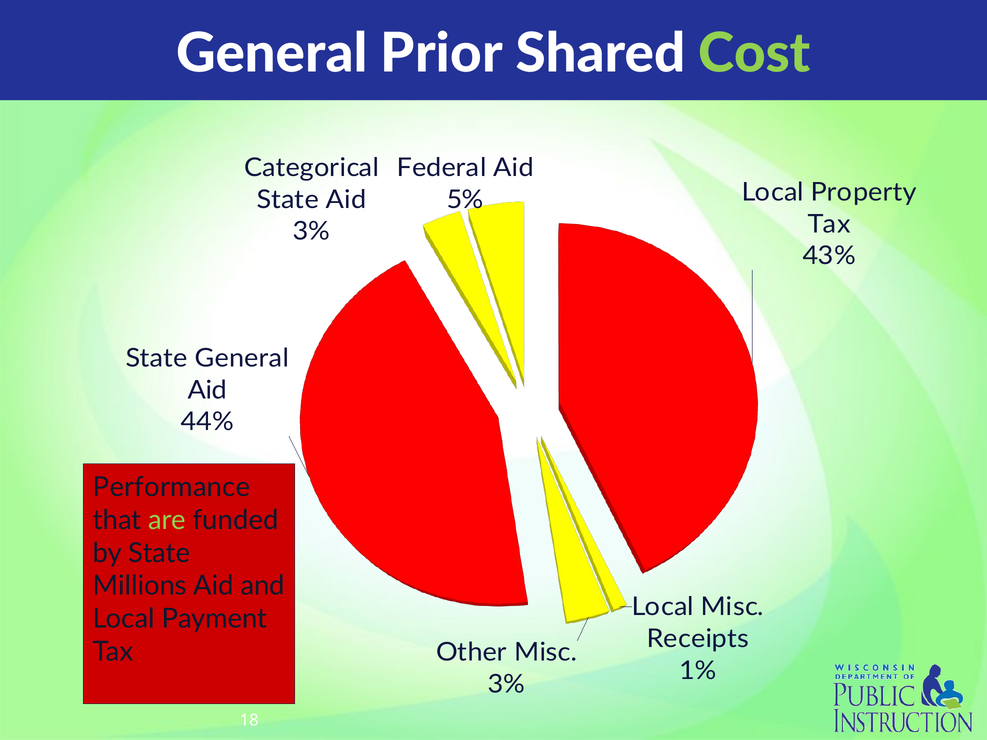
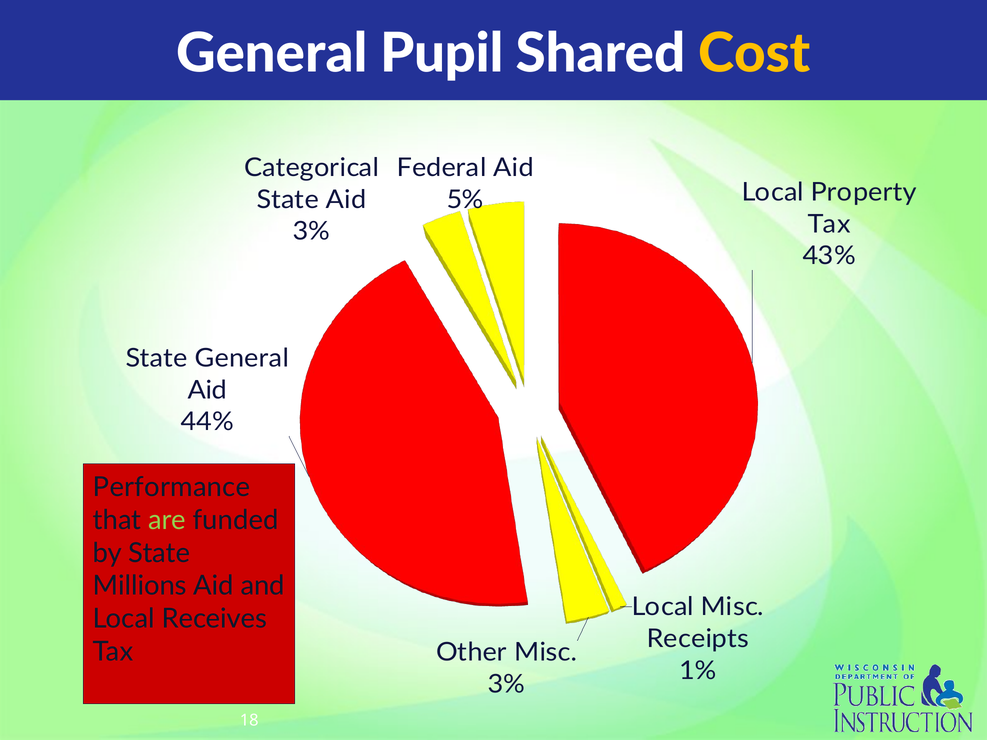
Prior: Prior -> Pupil
Cost colour: light green -> yellow
Payment: Payment -> Receives
